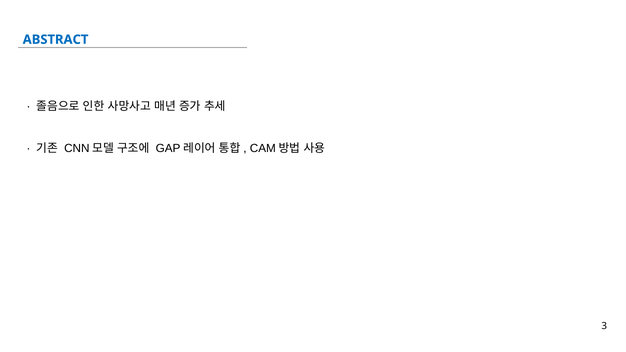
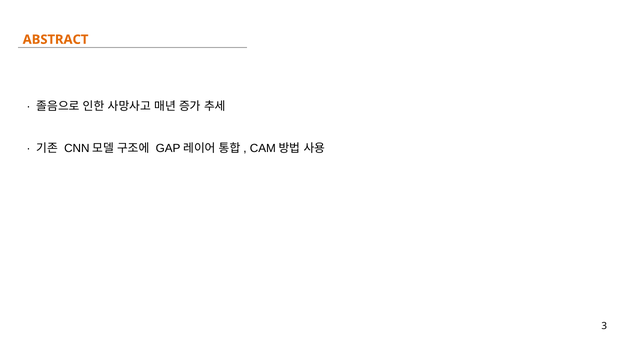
ABSTRACT colour: blue -> orange
